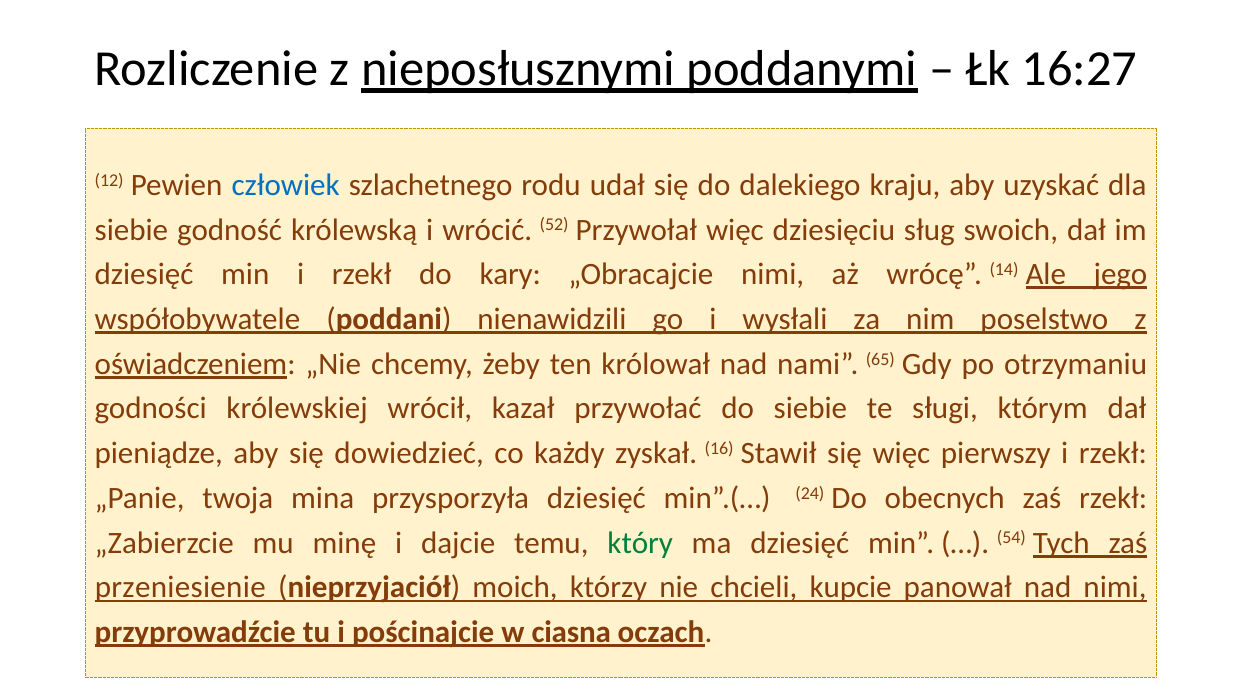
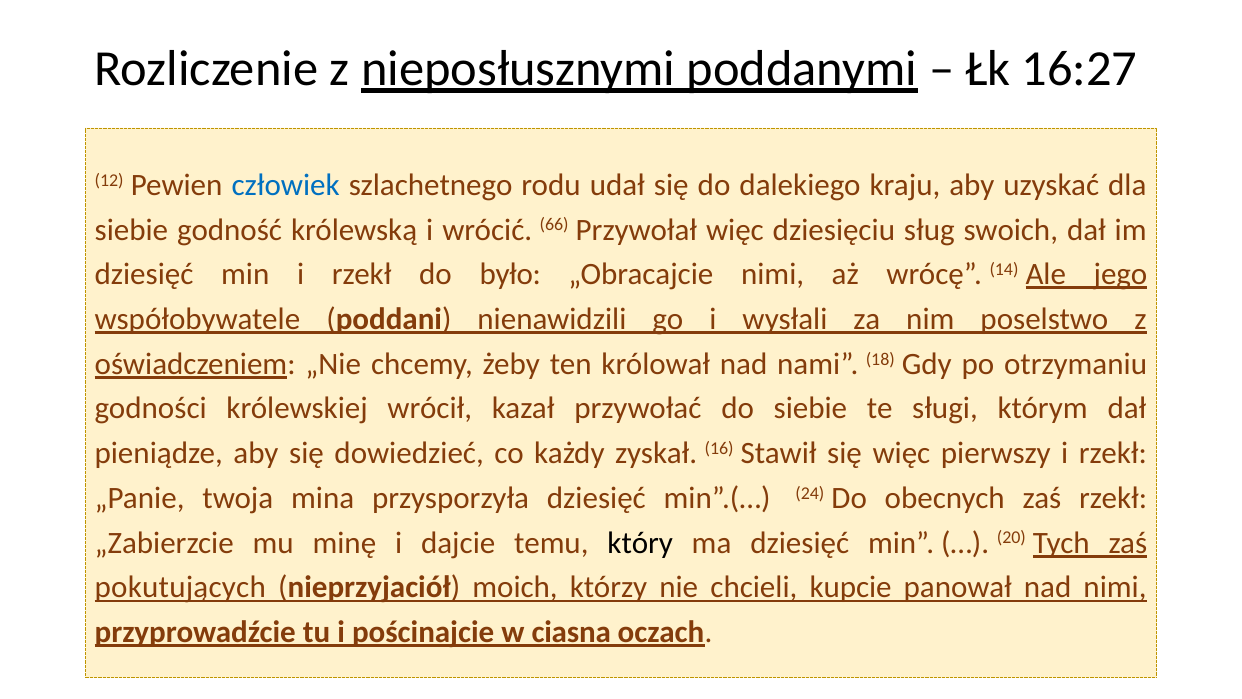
52: 52 -> 66
kary: kary -> było
65: 65 -> 18
który colour: green -> black
54: 54 -> 20
przeniesienie: przeniesienie -> pokutujących
